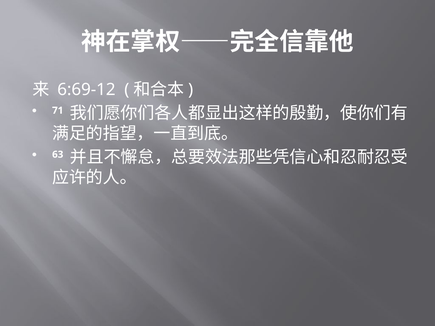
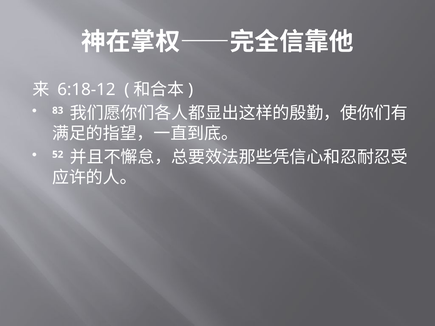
6:69-12: 6:69-12 -> 6:18-12
71: 71 -> 83
63: 63 -> 52
